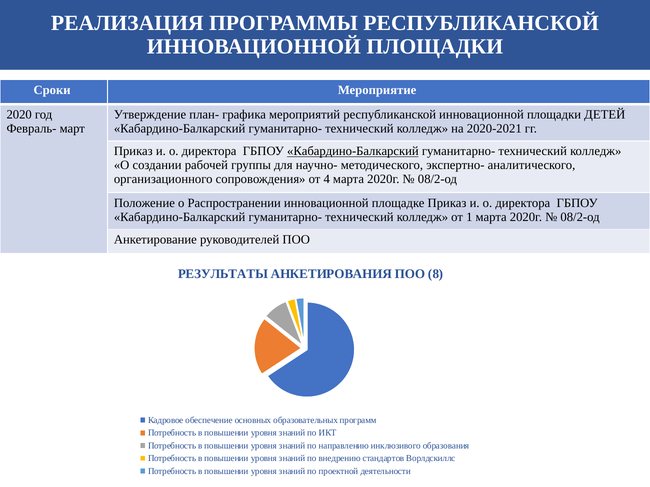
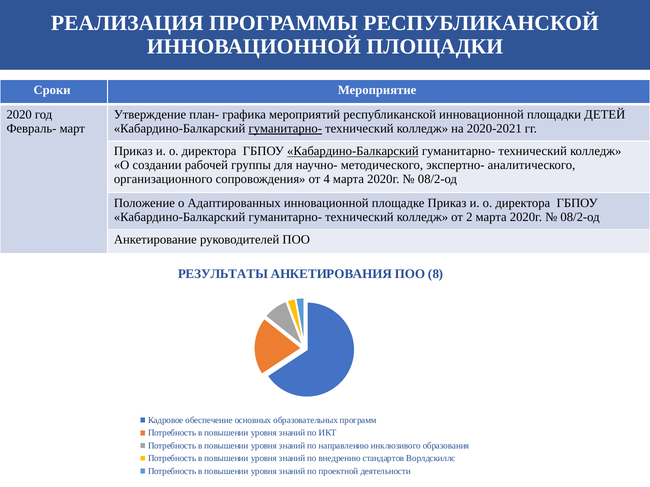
гуманитарно- at (285, 129) underline: none -> present
Распространении: Распространении -> Адаптированных
1: 1 -> 2
